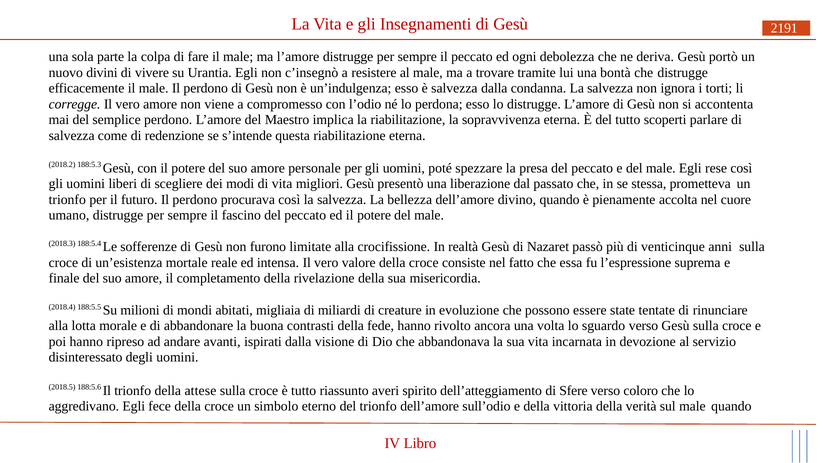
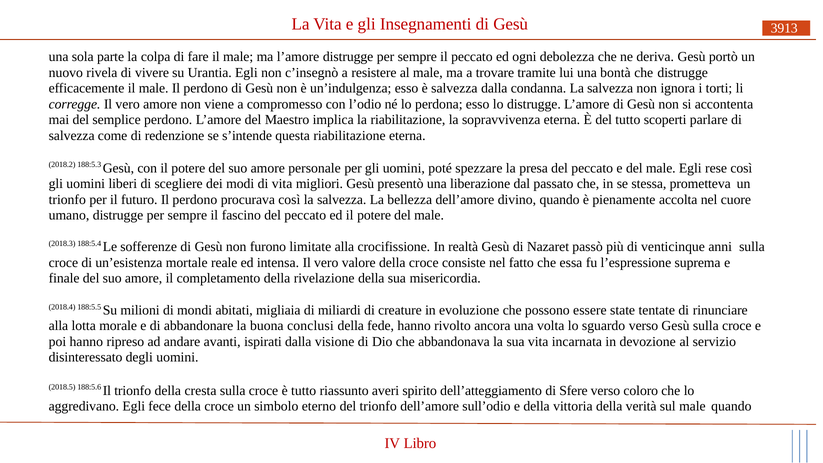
2191: 2191 -> 3913
divini: divini -> rivela
contrasti: contrasti -> conclusi
attese: attese -> cresta
